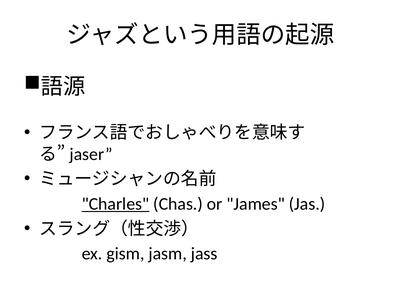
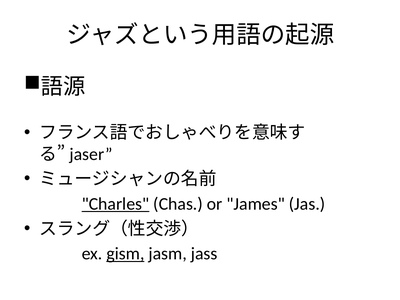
gism underline: none -> present
